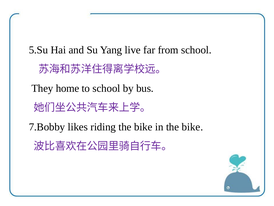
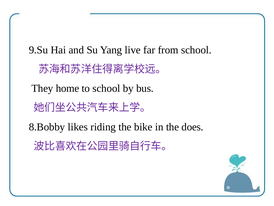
5.Su: 5.Su -> 9.Su
7.Bobby: 7.Bobby -> 8.Bobby
in the bike: bike -> does
